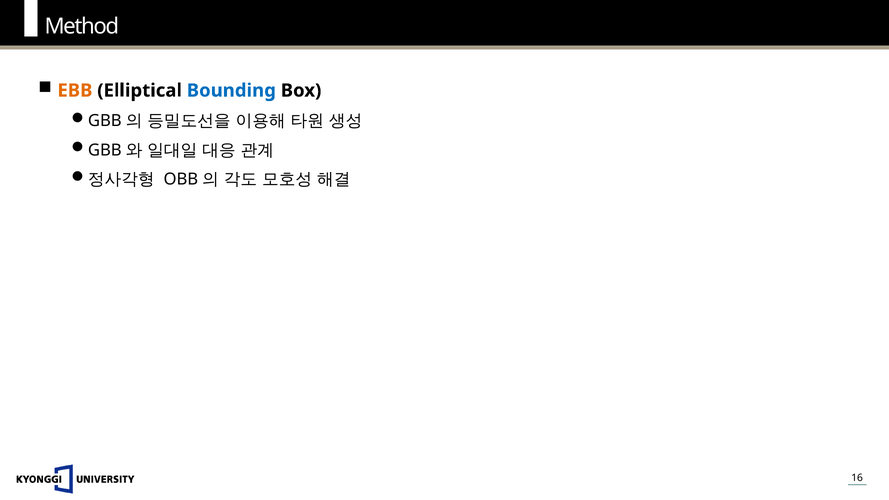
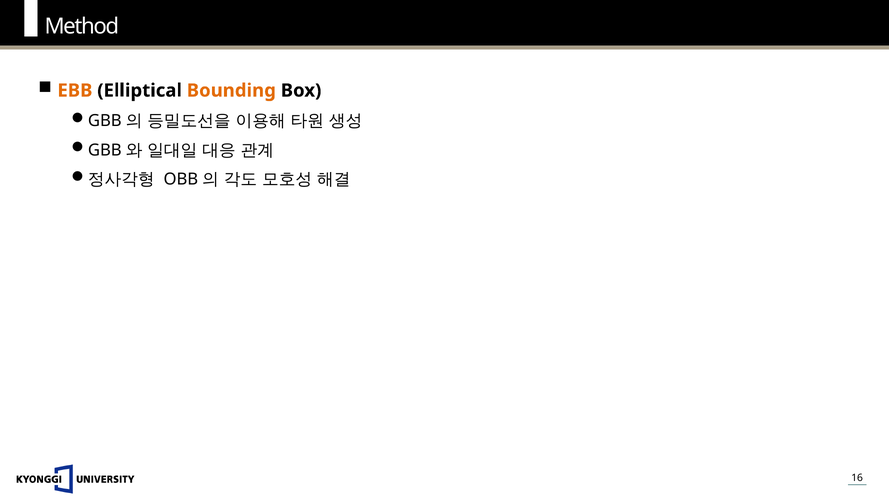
Bounding colour: blue -> orange
